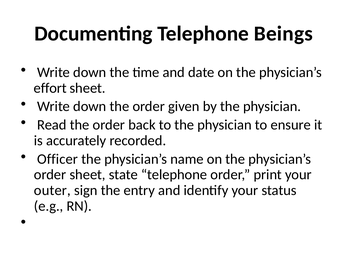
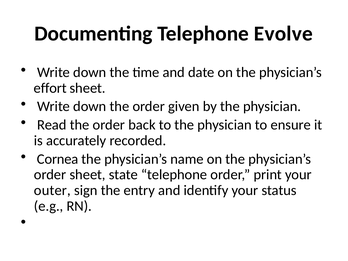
Beings: Beings -> Evolve
Officer: Officer -> Cornea
